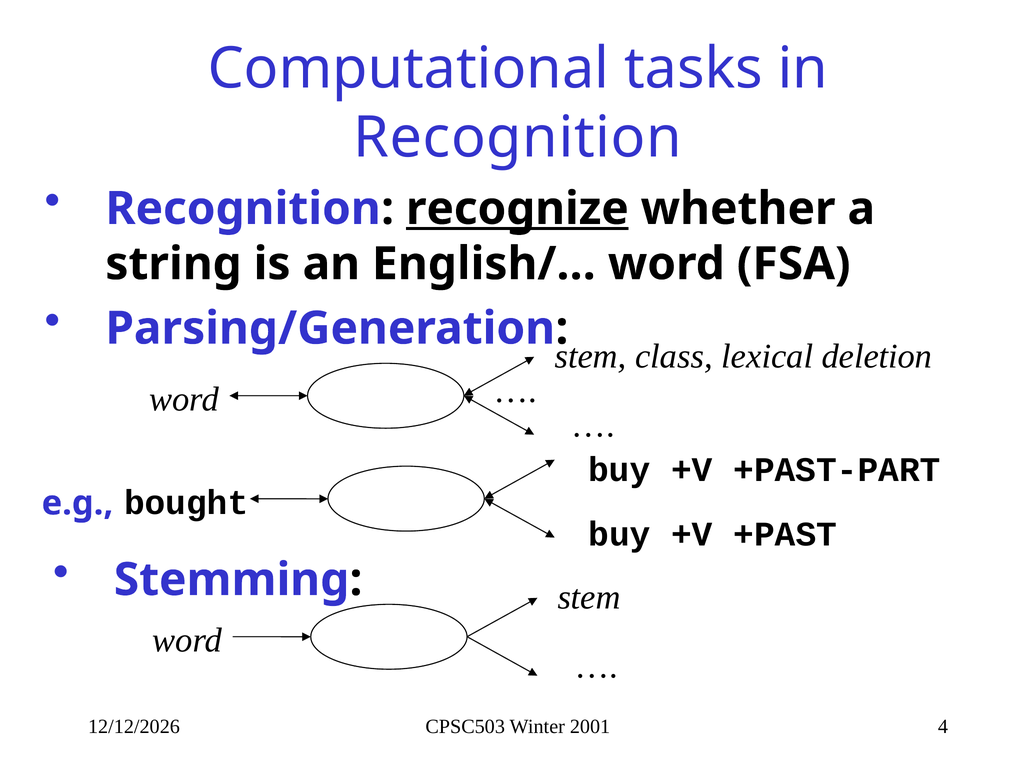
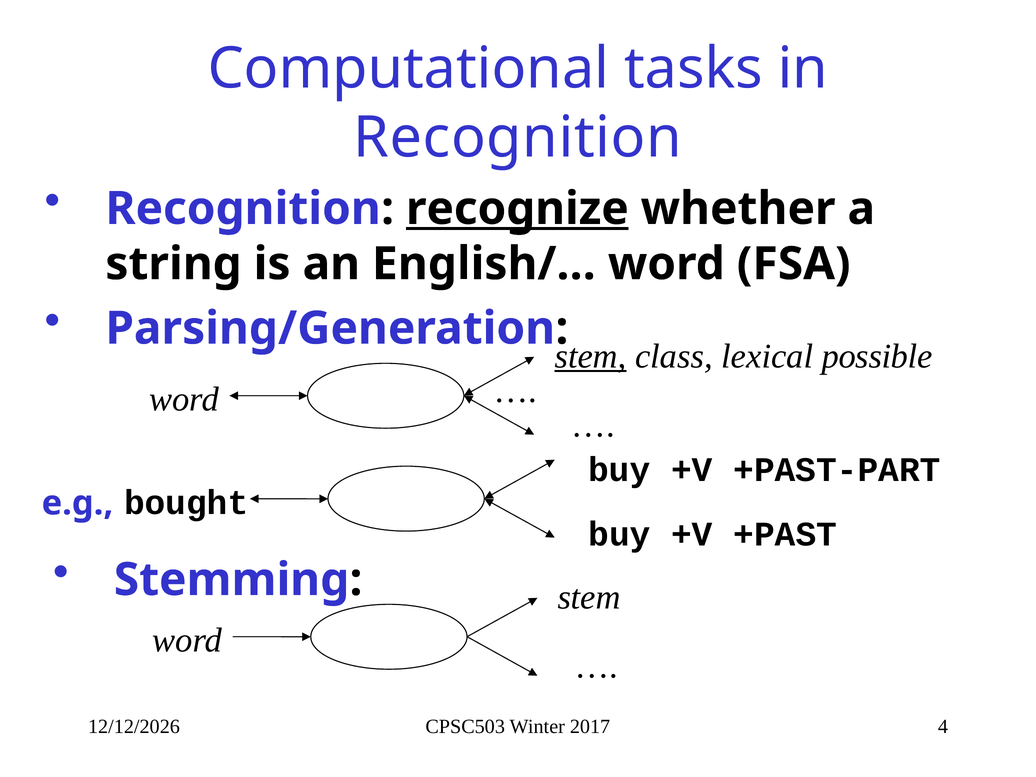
stem at (591, 356) underline: none -> present
deletion: deletion -> possible
2001: 2001 -> 2017
